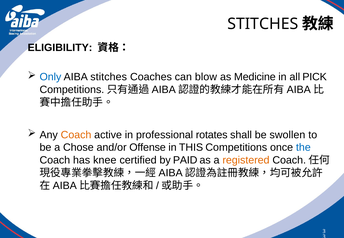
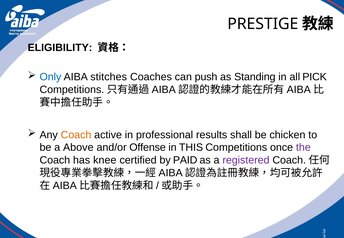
STITCHES at (263, 24): STITCHES -> PRESTIGE
blow: blow -> push
Medicine: Medicine -> Standing
rotates: rotates -> results
swollen: swollen -> chicken
Chose: Chose -> Above
the colour: blue -> purple
registered colour: orange -> purple
